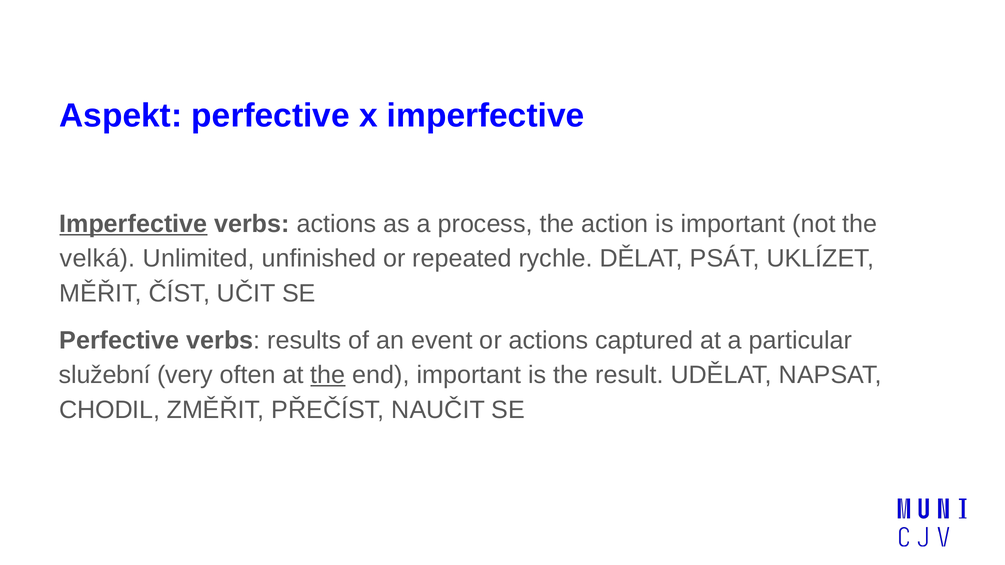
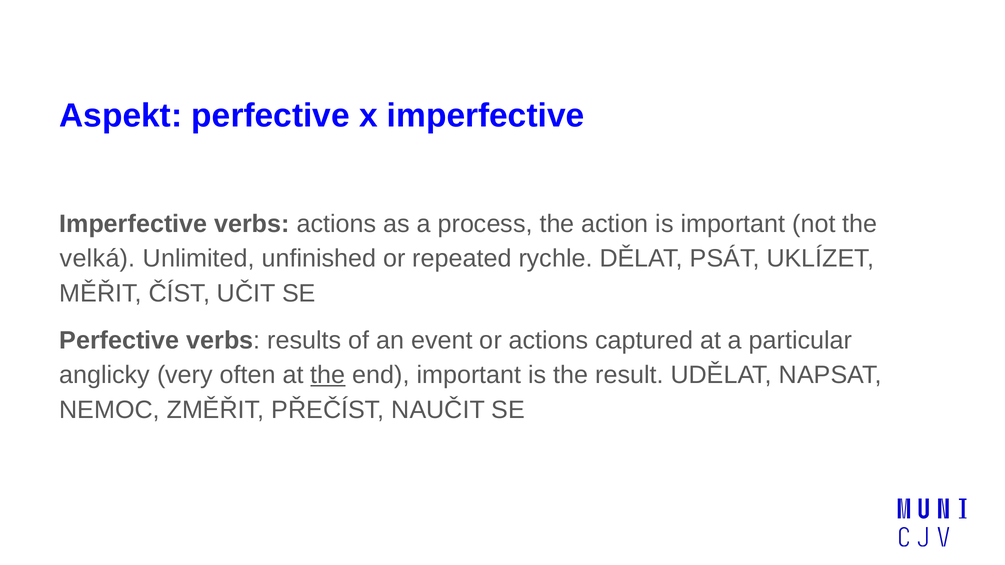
Imperfective at (133, 224) underline: present -> none
služební: služební -> anglicky
CHODIL: CHODIL -> NEMOC
